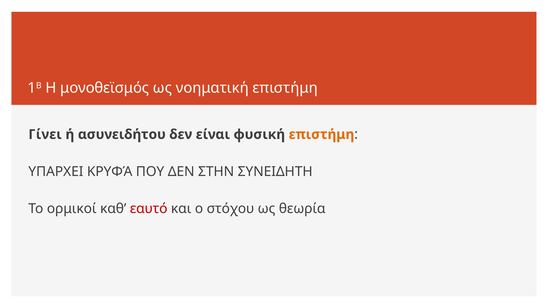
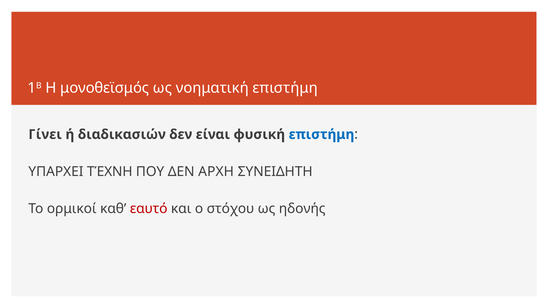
ασυνειδήτου: ασυνειδήτου -> διαδικασιών
επιστήμη at (321, 135) colour: orange -> blue
ΚΡΥΦΆ: ΚΡΥΦΆ -> ΤΈΧΝΗ
ΣΤΗΝ: ΣΤΗΝ -> ΑΡΧΗ
θεωρία: θεωρία -> ηδονής
